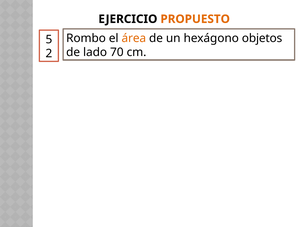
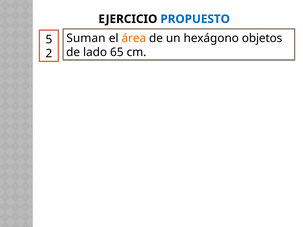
PROPUESTO colour: orange -> blue
Rombo: Rombo -> Suman
70: 70 -> 65
